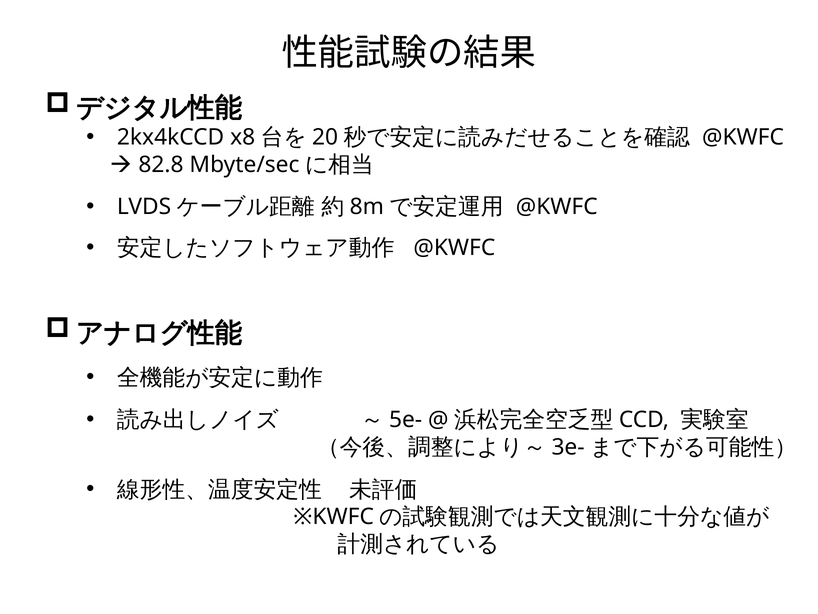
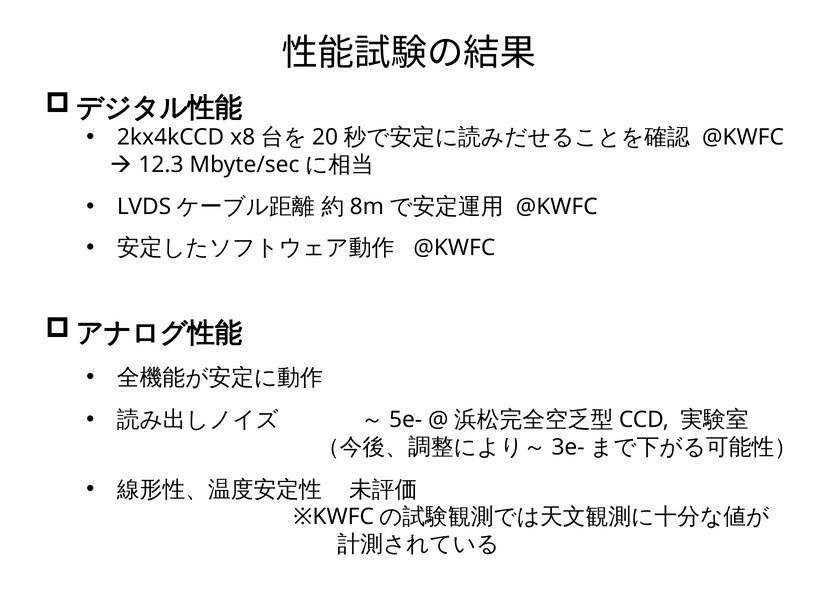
82.8: 82.8 -> 12.3
